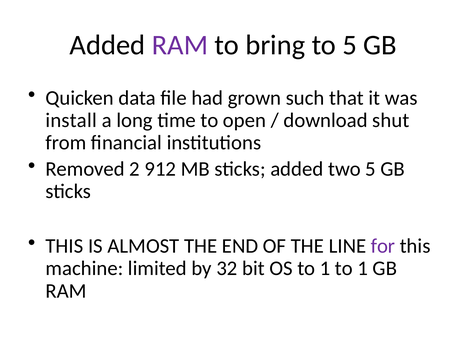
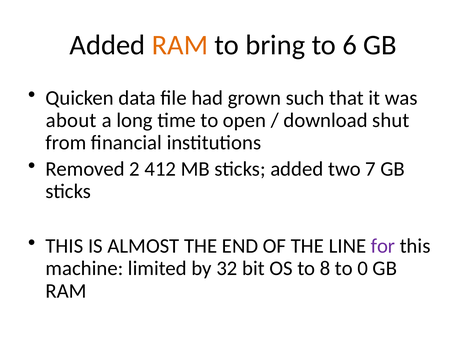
RAM at (180, 45) colour: purple -> orange
to 5: 5 -> 6
install: install -> about
912: 912 -> 412
two 5: 5 -> 7
OS to 1: 1 -> 8
1 at (363, 269): 1 -> 0
